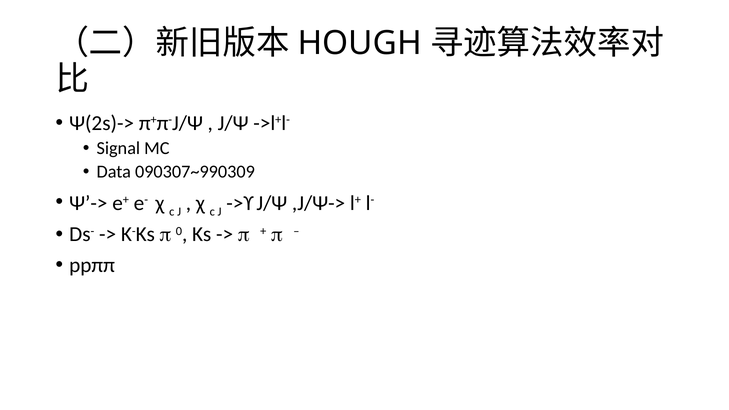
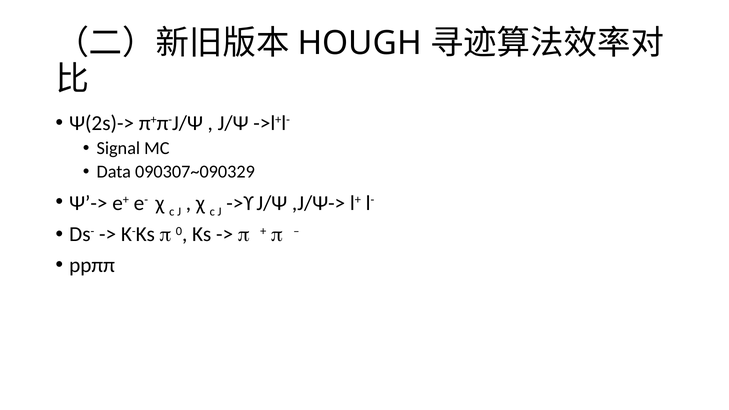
090307~990309: 090307~990309 -> 090307~090329
